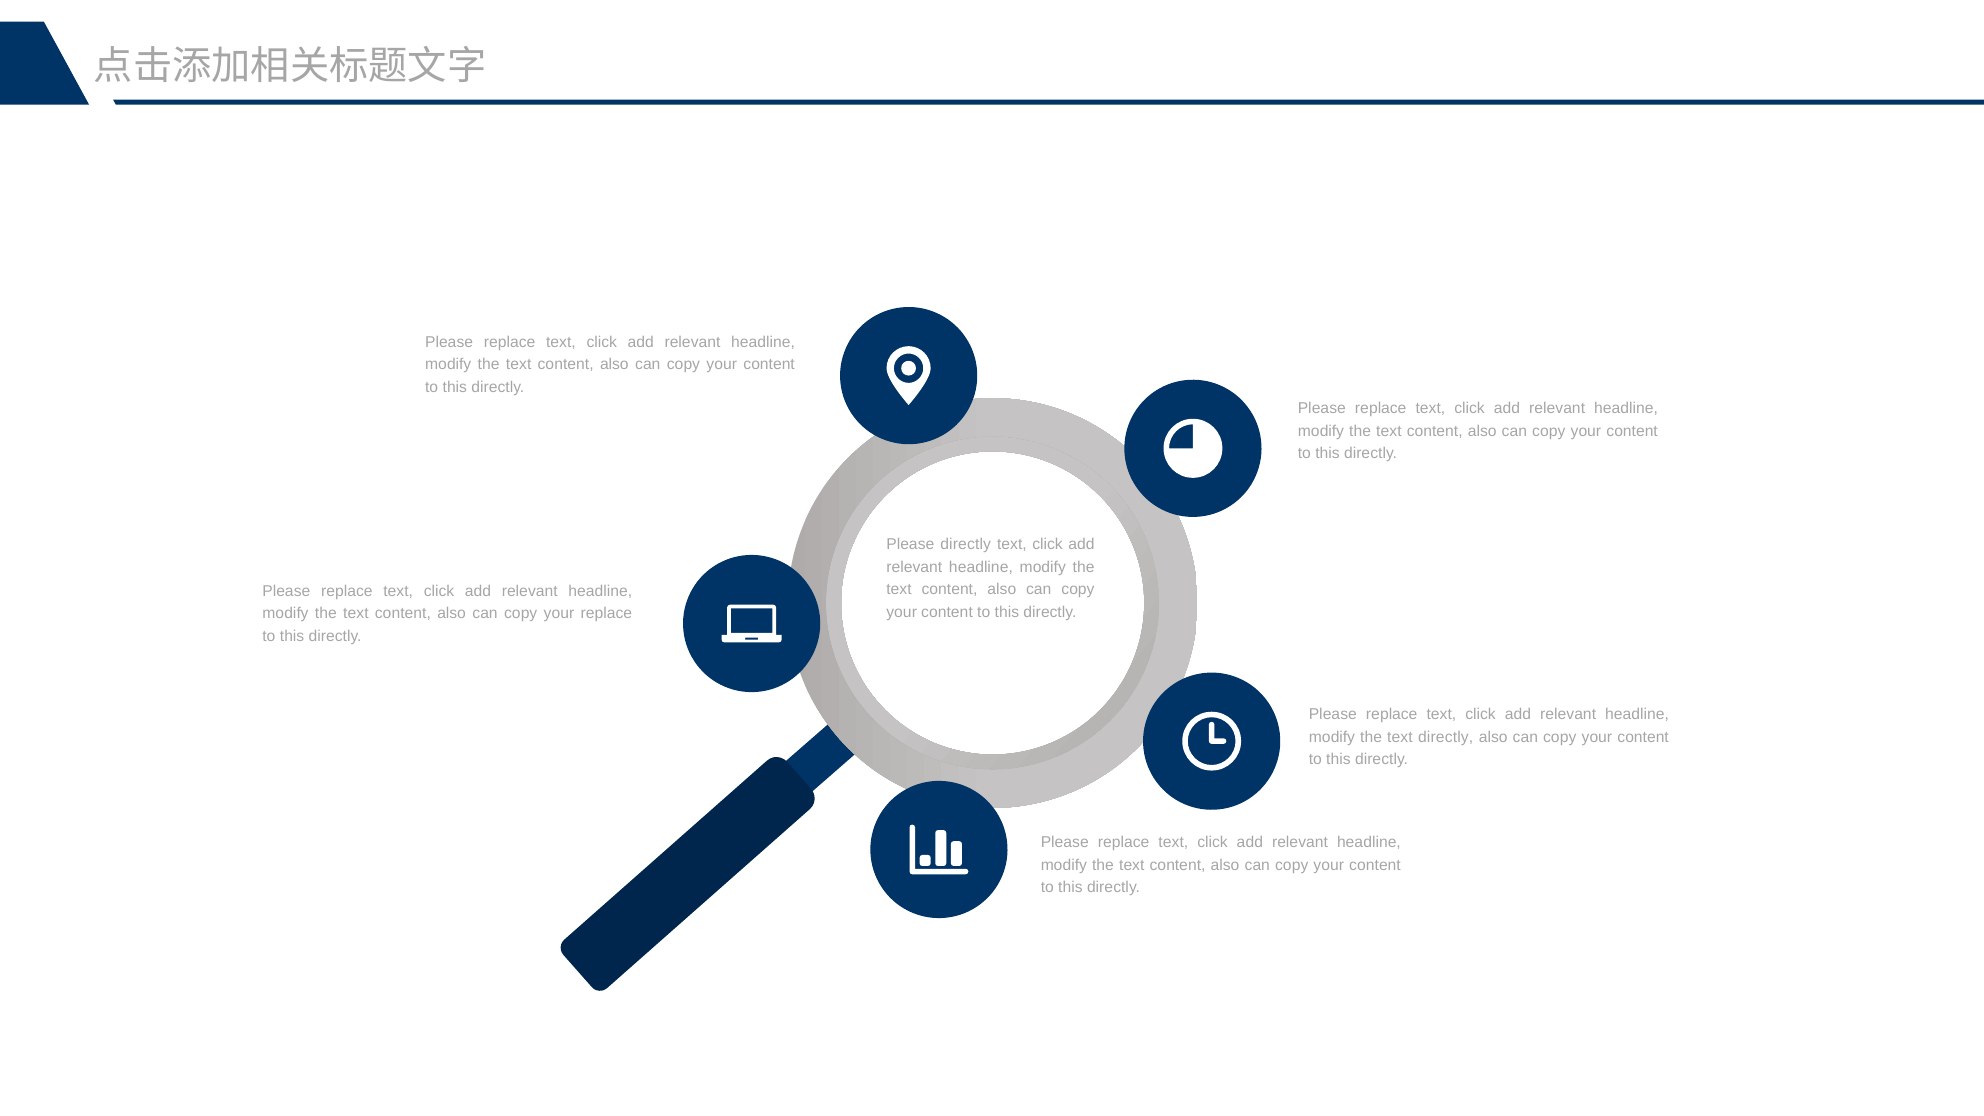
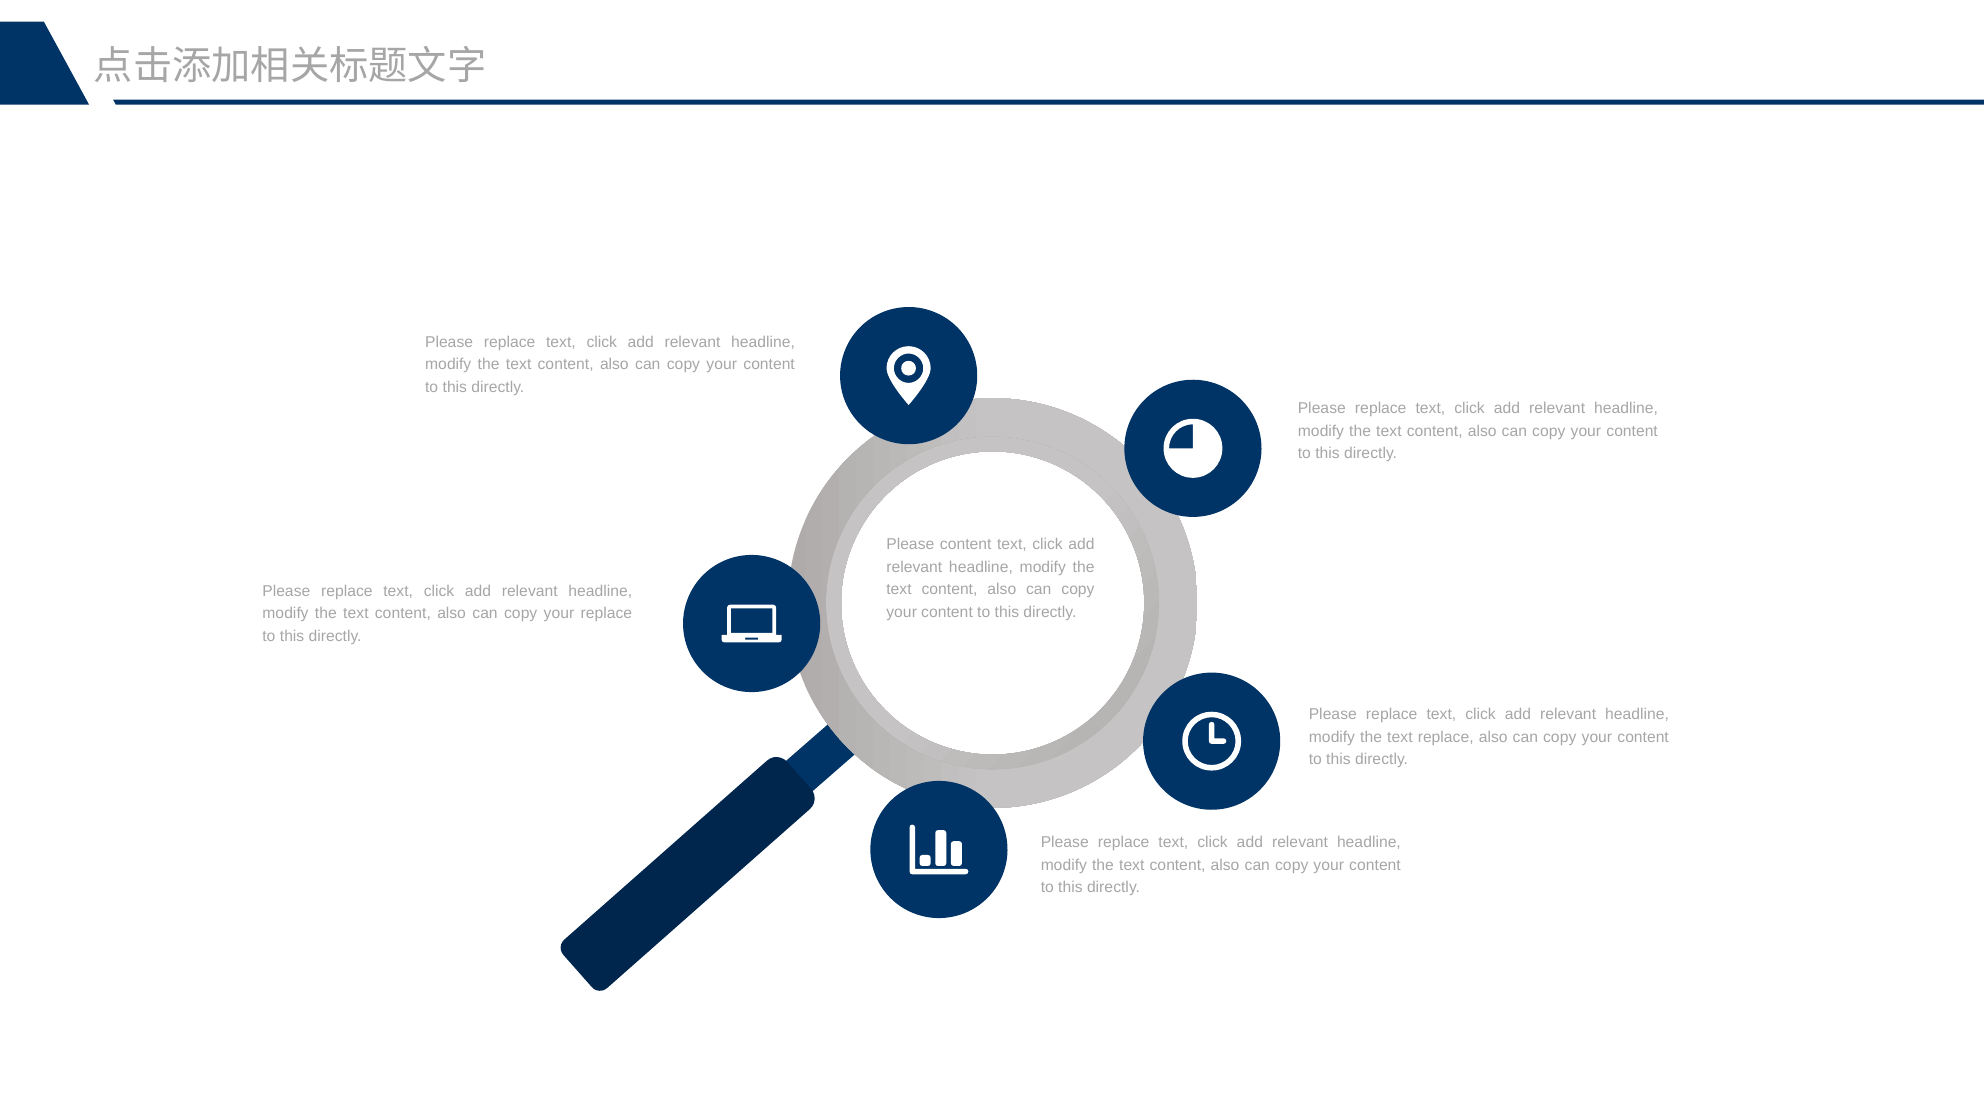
Please directly: directly -> content
text directly: directly -> replace
